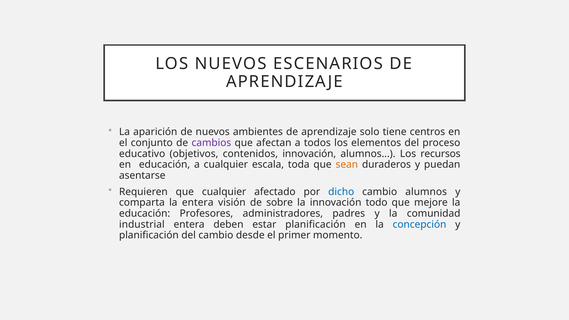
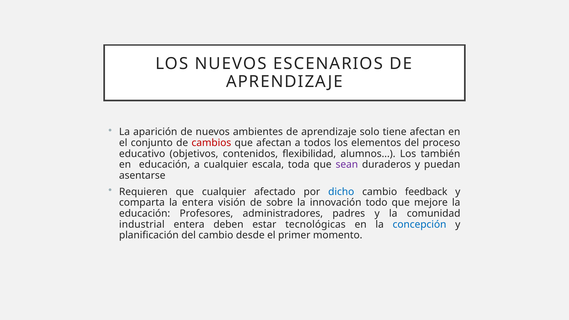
tiene centros: centros -> afectan
cambios colour: purple -> red
contenidos innovación: innovación -> flexibilidad
recursos: recursos -> también
sean colour: orange -> purple
cambio alumnos: alumnos -> feedback
estar planificación: planificación -> tecnológicas
